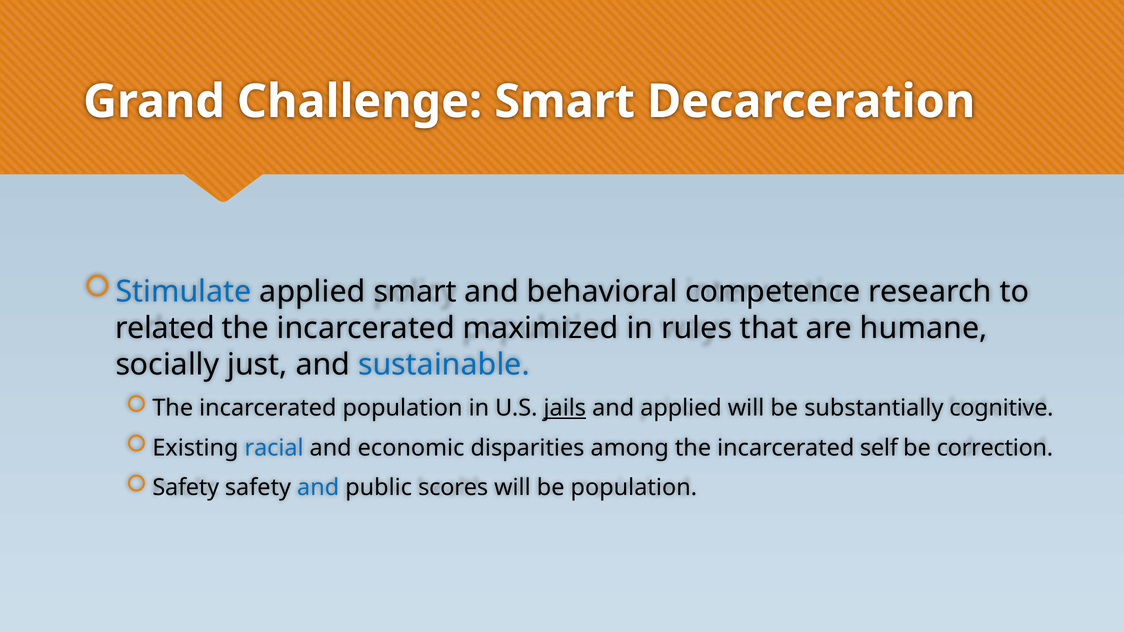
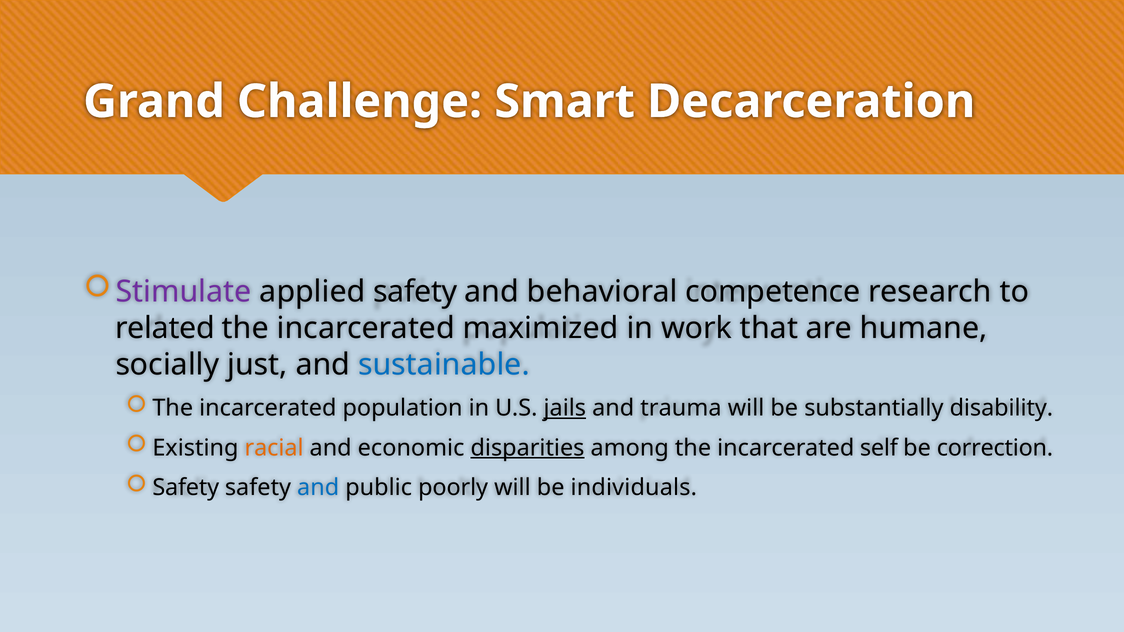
Stimulate colour: blue -> purple
applied smart: smart -> safety
rules: rules -> work
and applied: applied -> trauma
cognitive: cognitive -> disability
racial colour: blue -> orange
disparities underline: none -> present
scores: scores -> poorly
be population: population -> individuals
